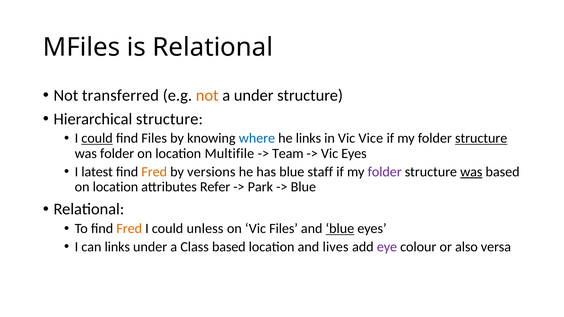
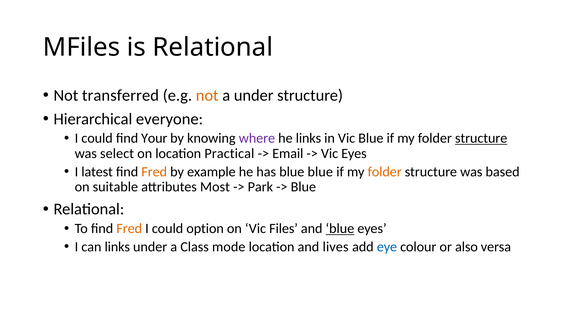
Hierarchical structure: structure -> everyone
could at (97, 138) underline: present -> none
find Files: Files -> Your
where colour: blue -> purple
Vic Vice: Vice -> Blue
was folder: folder -> select
Multifile: Multifile -> Practical
Team: Team -> Email
versions: versions -> example
blue staff: staff -> blue
folder at (385, 172) colour: purple -> orange
was at (471, 172) underline: present -> none
location at (115, 187): location -> suitable
Refer: Refer -> Most
unless: unless -> option
Class based: based -> mode
eye colour: purple -> blue
